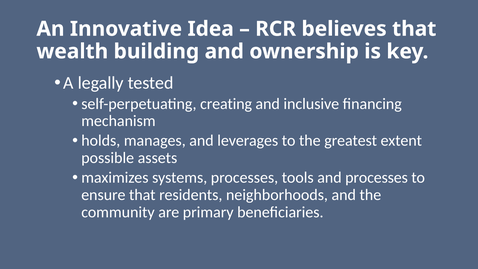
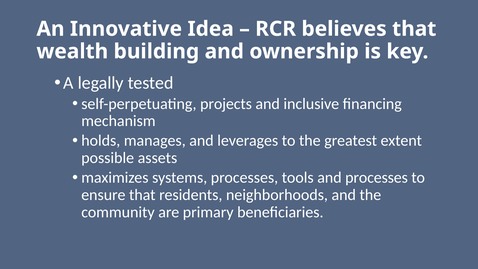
creating: creating -> projects
